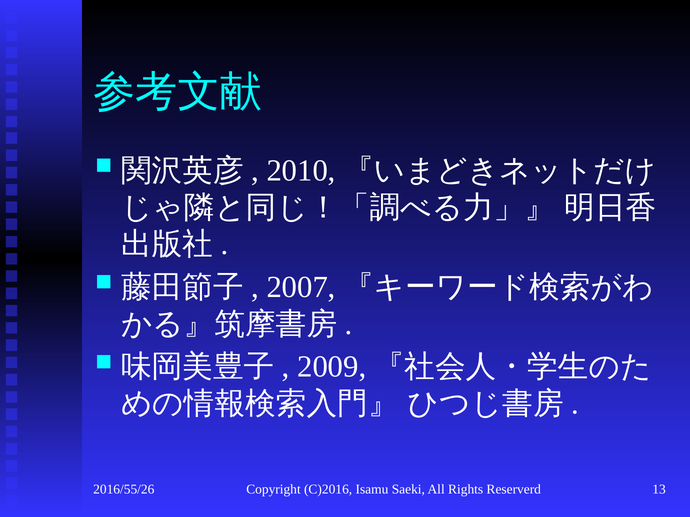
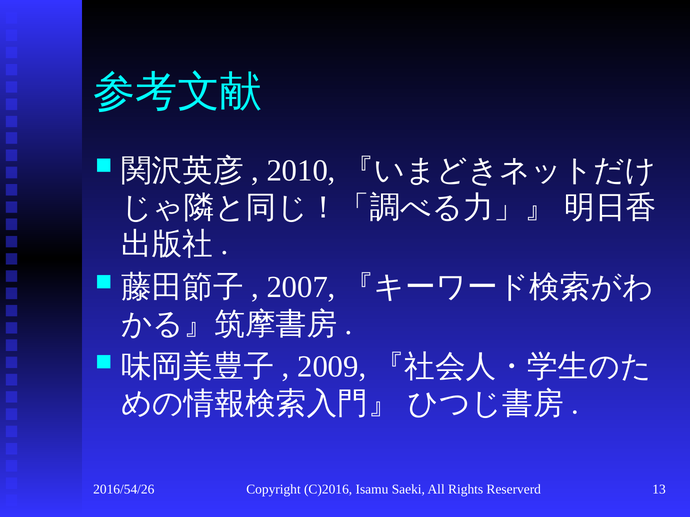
2016/55/26: 2016/55/26 -> 2016/54/26
